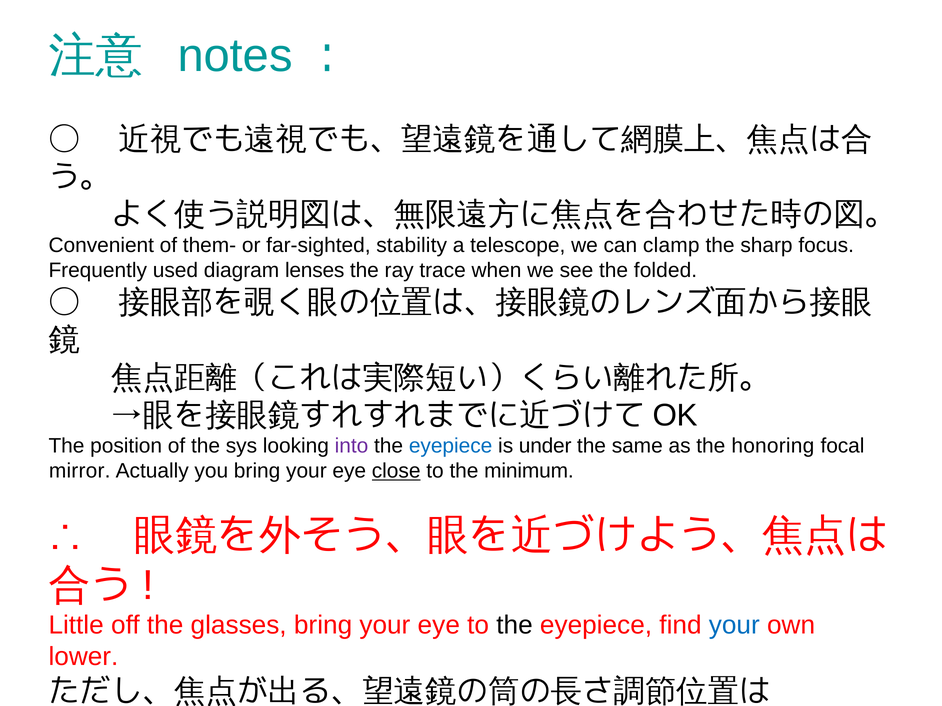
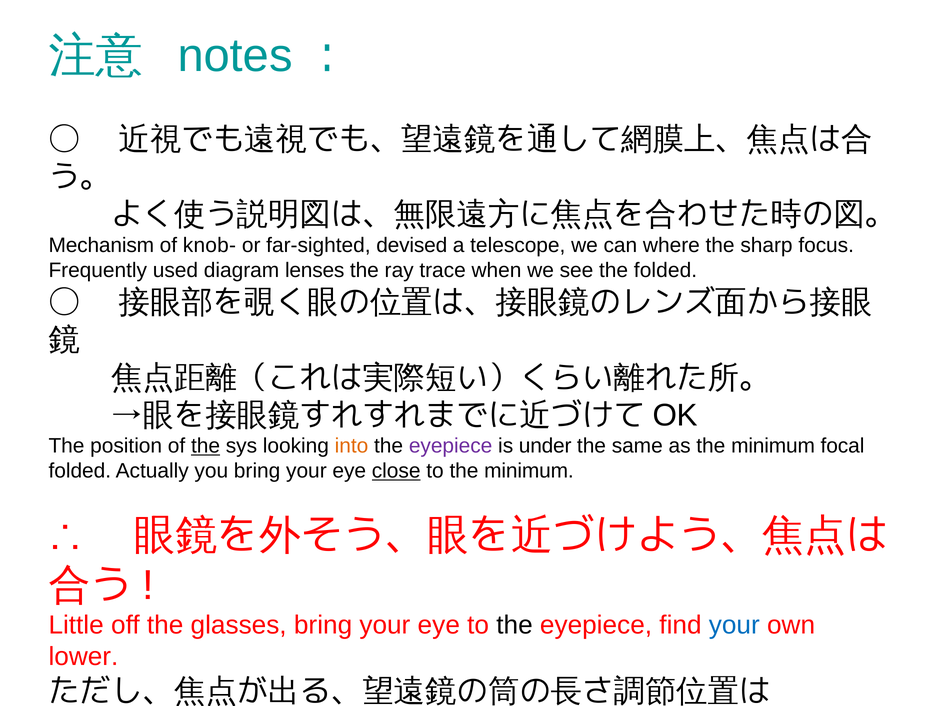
Convenient: Convenient -> Mechanism
them-: them- -> knob-
stability: stability -> devised
clamp: clamp -> where
the at (206, 446) underline: none -> present
into colour: purple -> orange
eyepiece at (451, 446) colour: blue -> purple
as the honoring: honoring -> minimum
mirror at (80, 471): mirror -> folded
